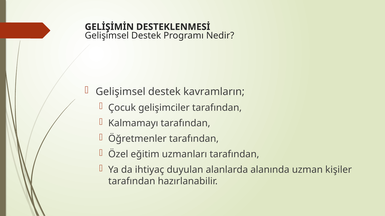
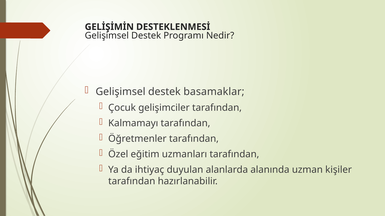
kavramların: kavramların -> basamaklar
